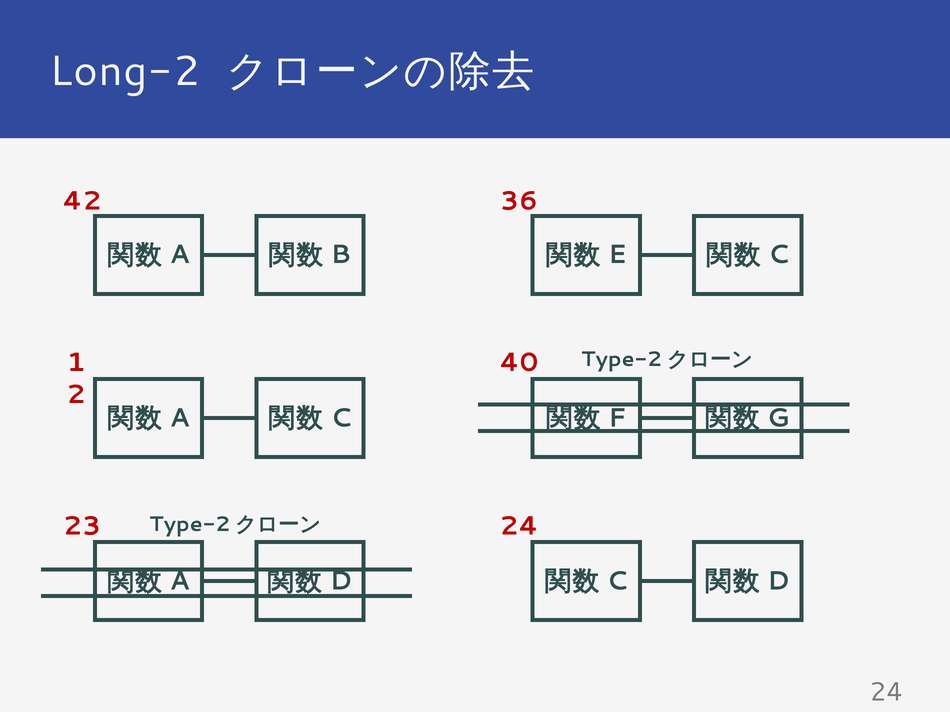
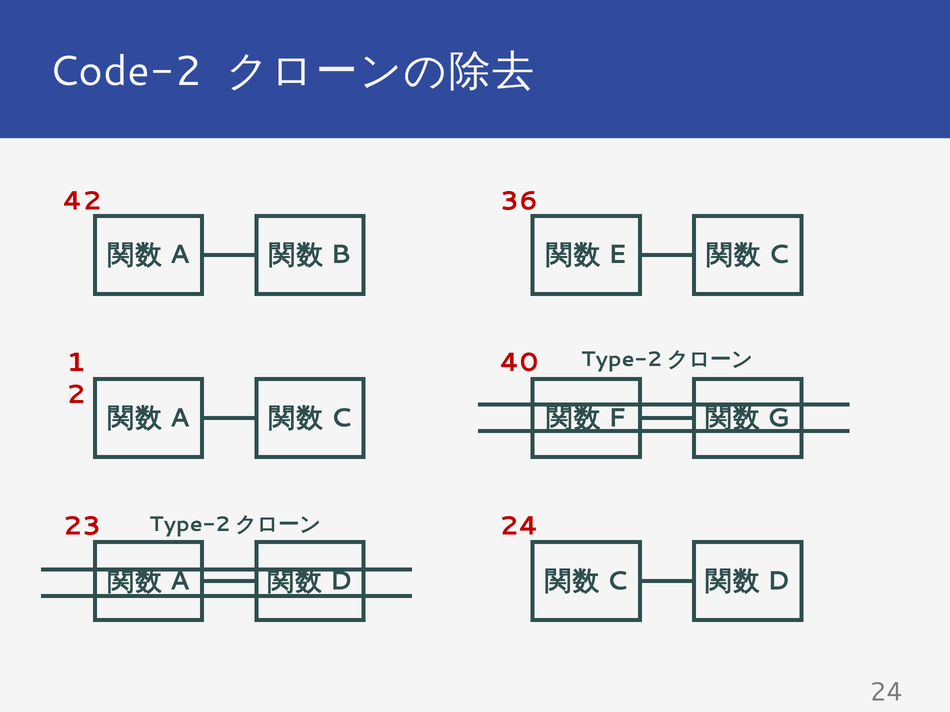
Long-2: Long-2 -> Code-2
